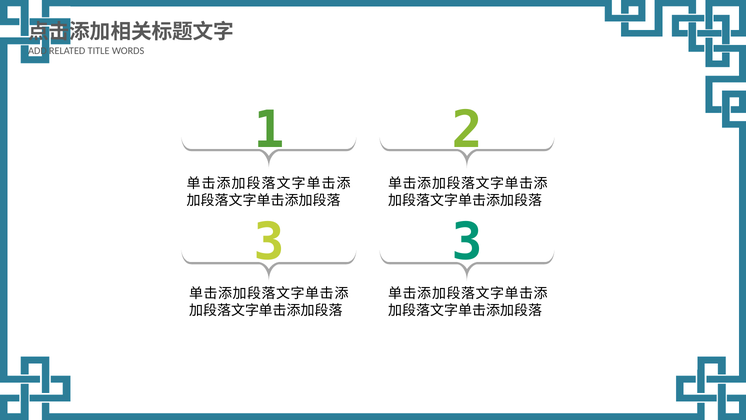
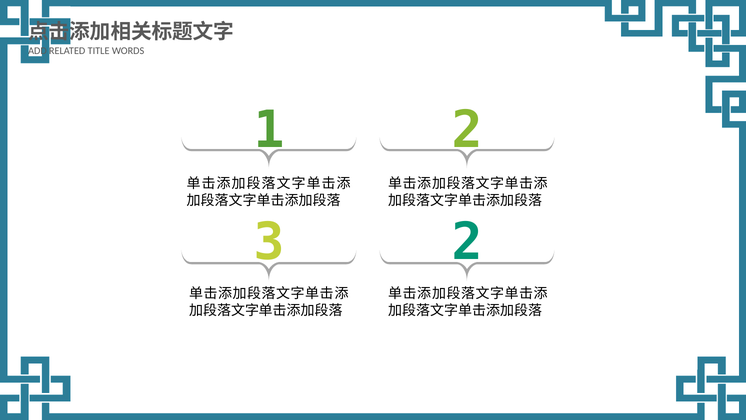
3 3: 3 -> 2
